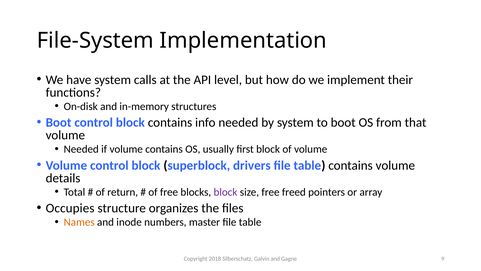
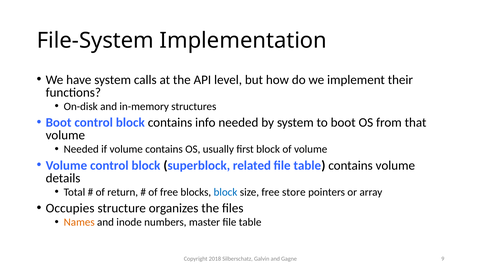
drivers: drivers -> related
block at (226, 192) colour: purple -> blue
freed: freed -> store
